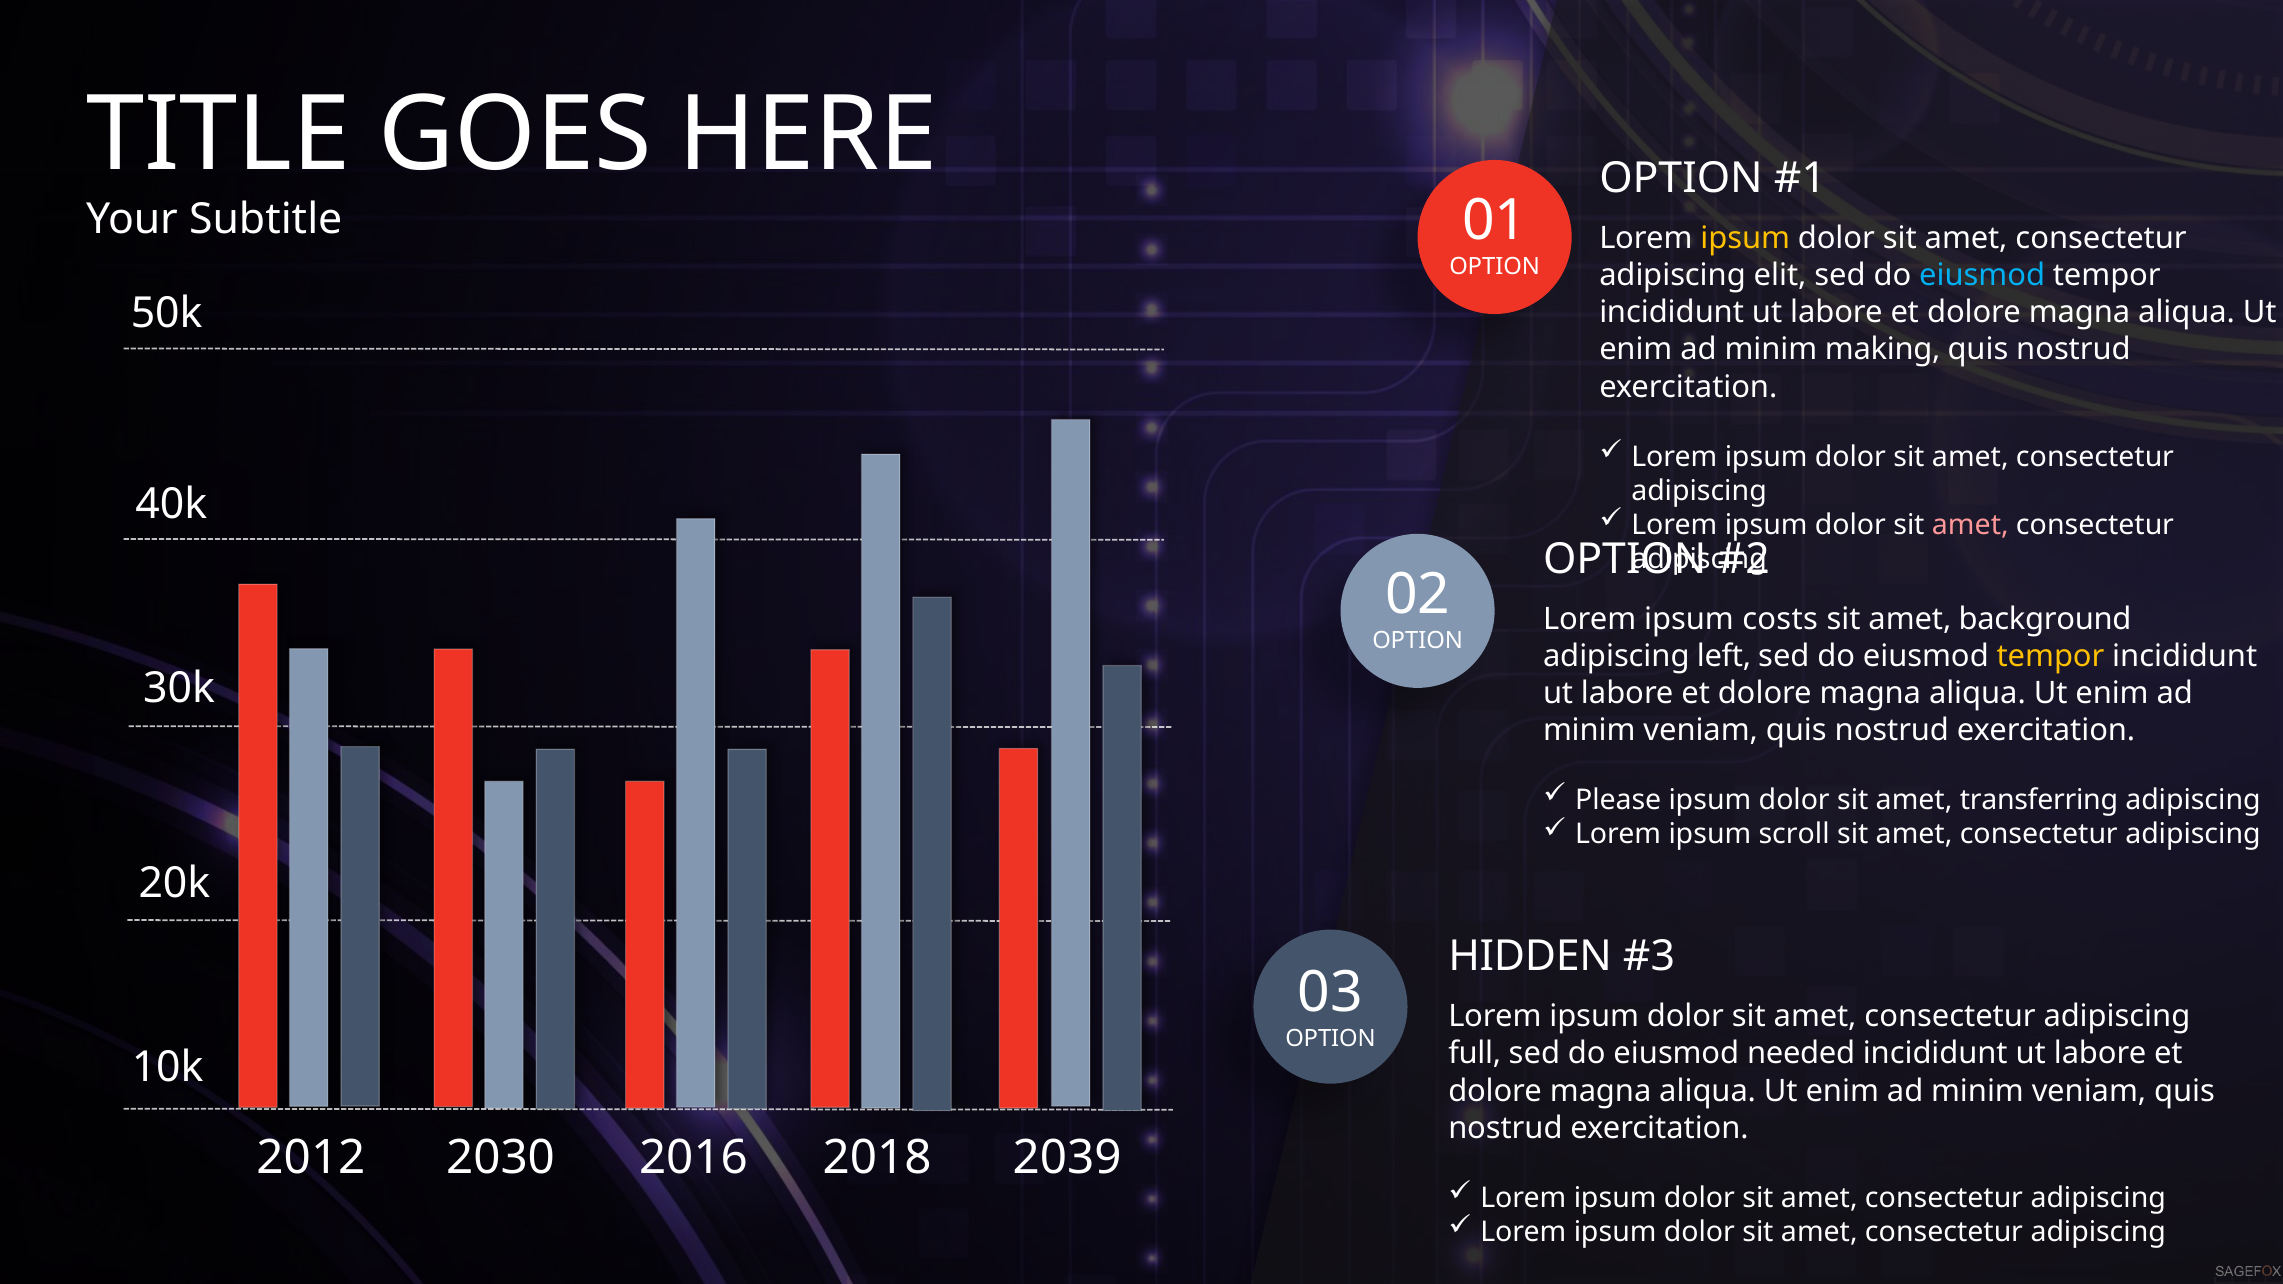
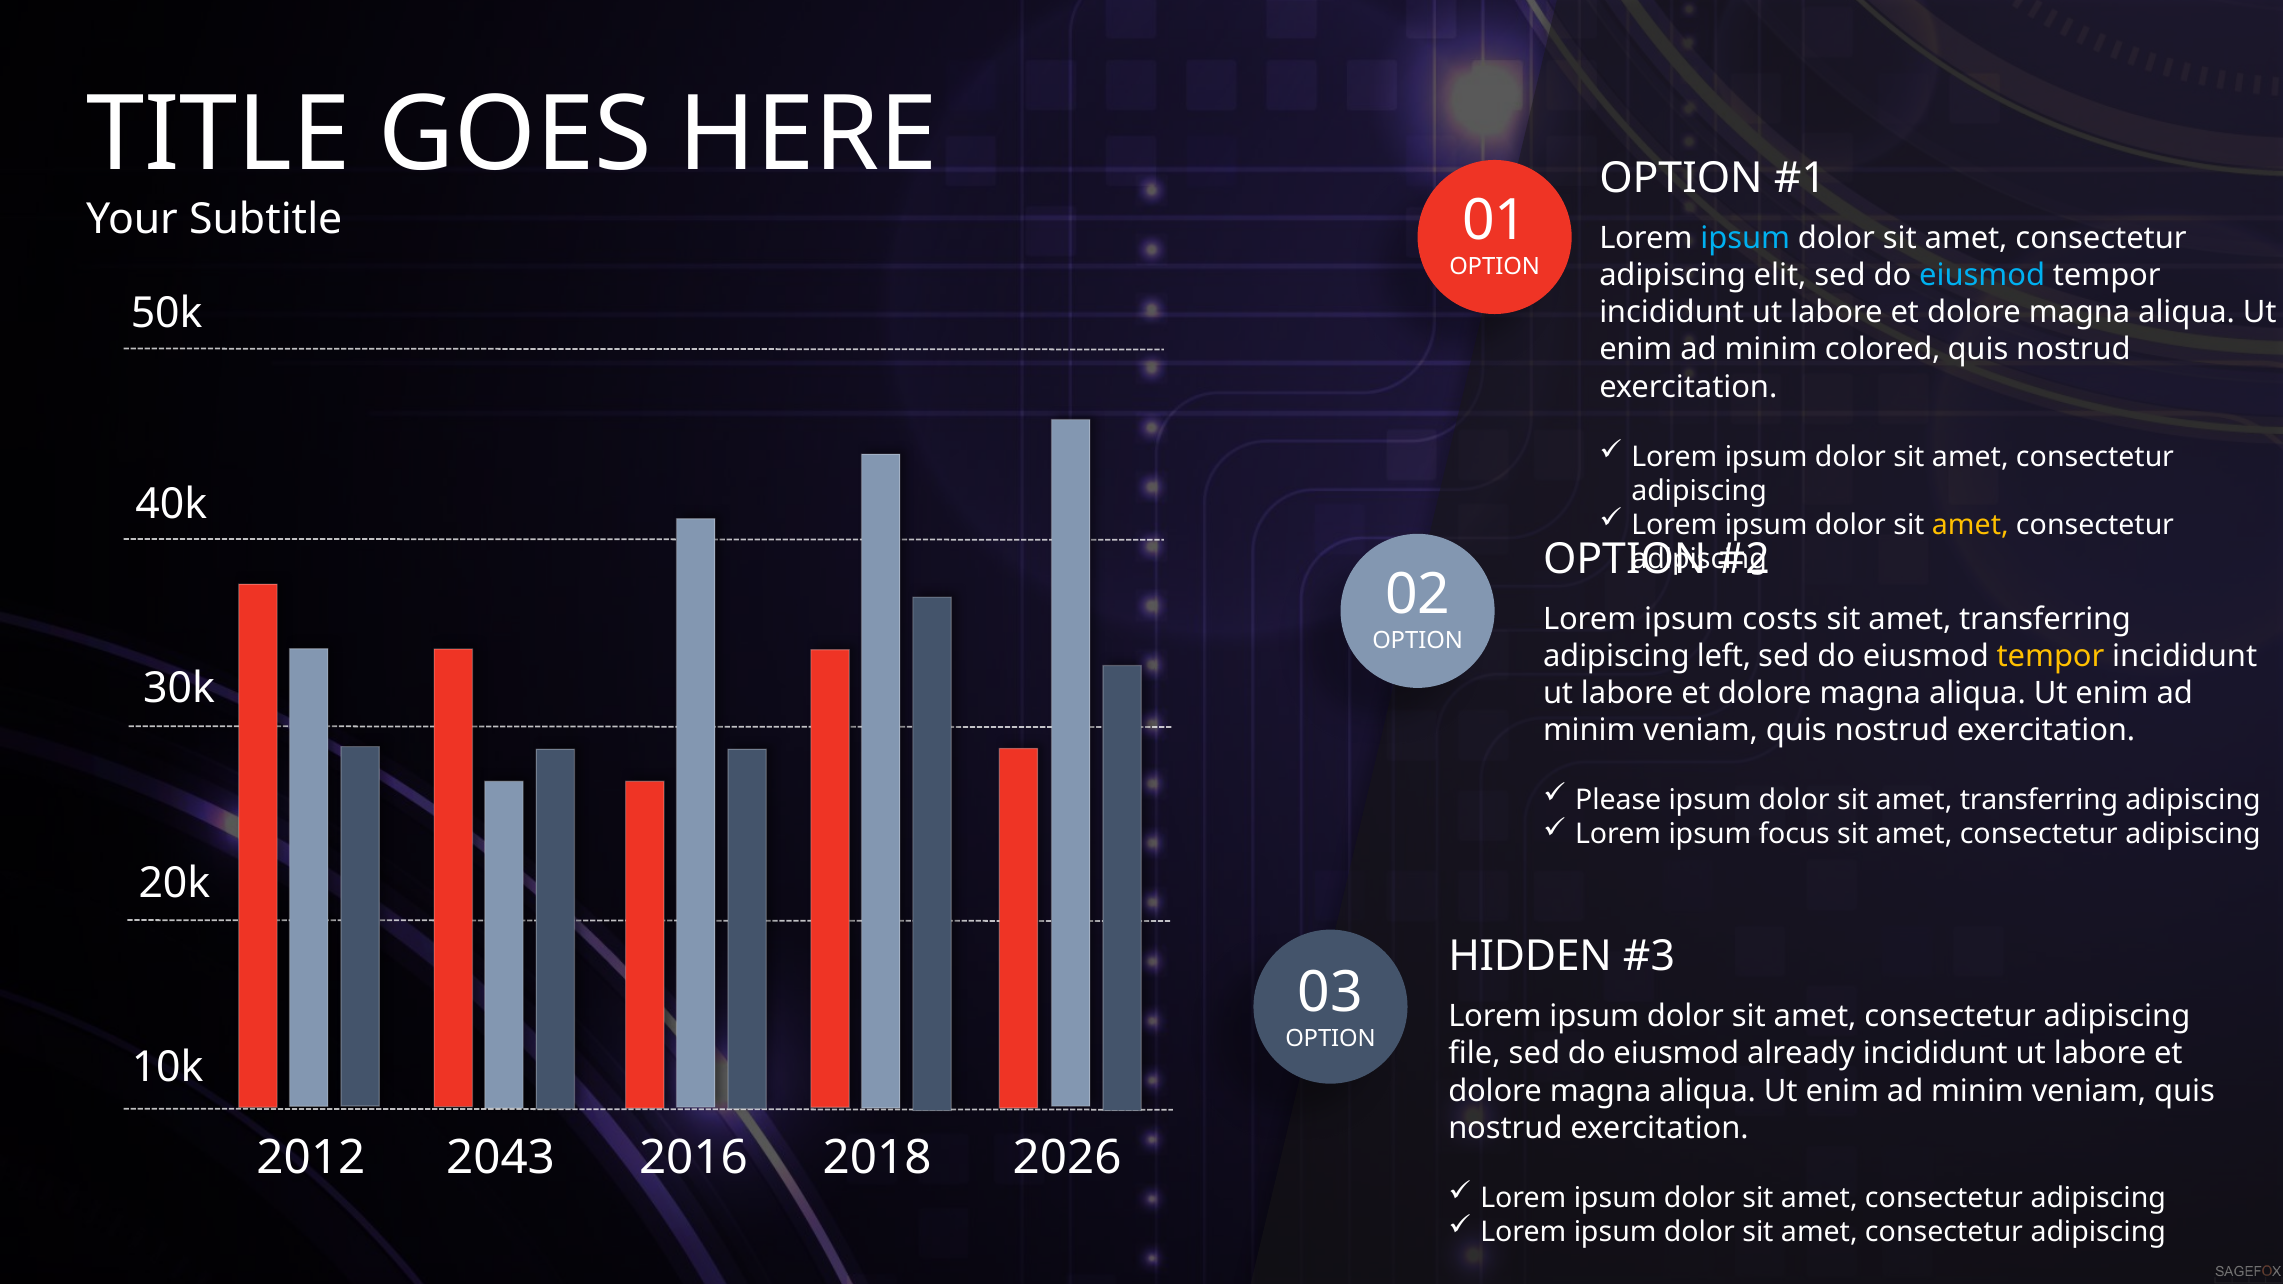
ipsum at (1745, 238) colour: yellow -> light blue
making: making -> colored
amet at (1970, 525) colour: pink -> yellow
background at (2045, 619): background -> transferring
scroll: scroll -> focus
full: full -> file
needed: needed -> already
2030: 2030 -> 2043
2039: 2039 -> 2026
